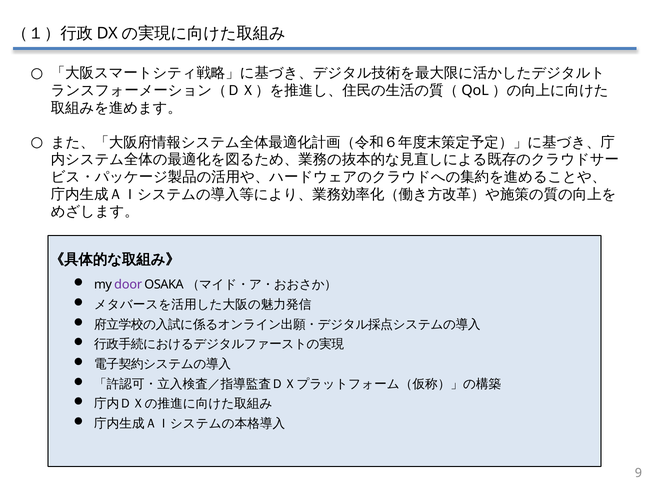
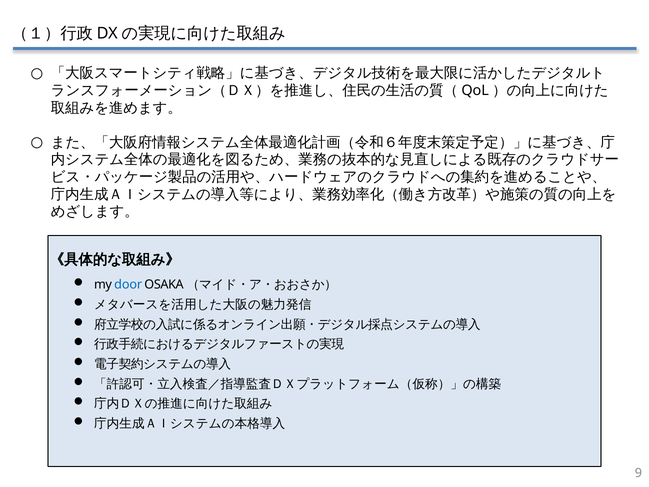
door colour: purple -> blue
